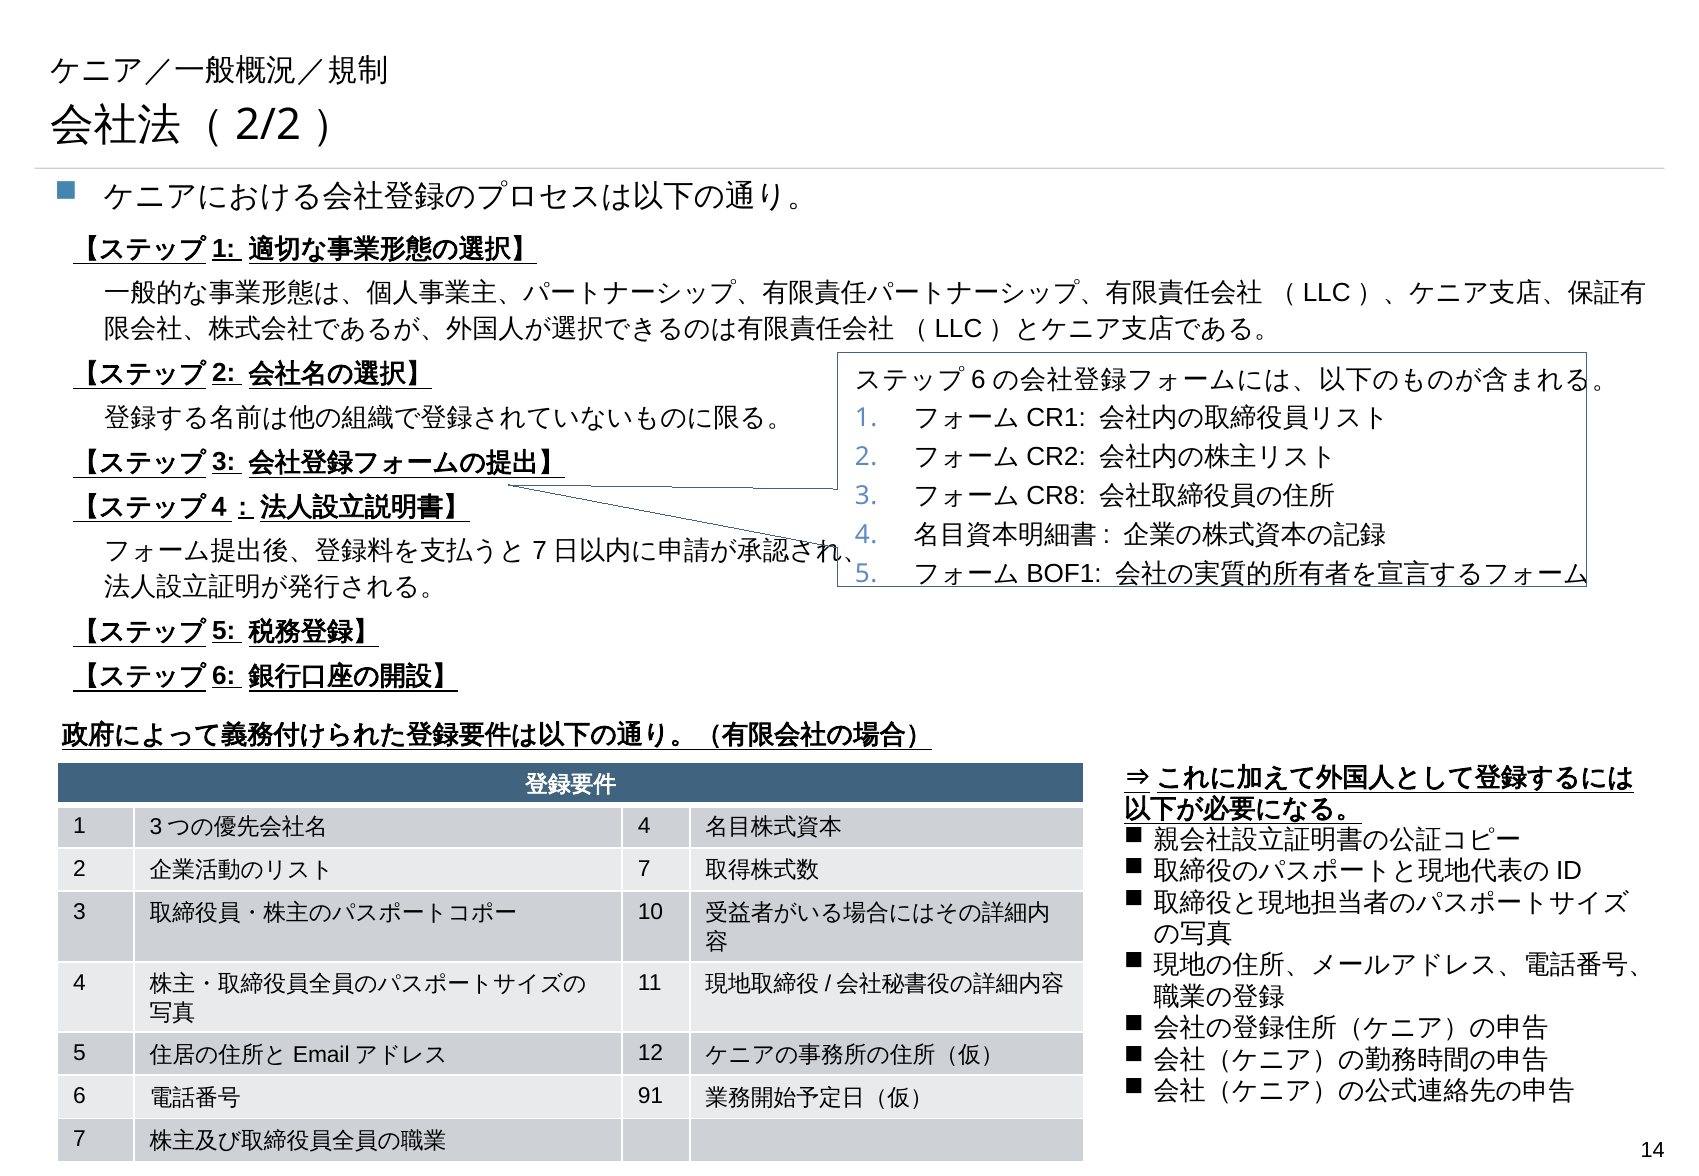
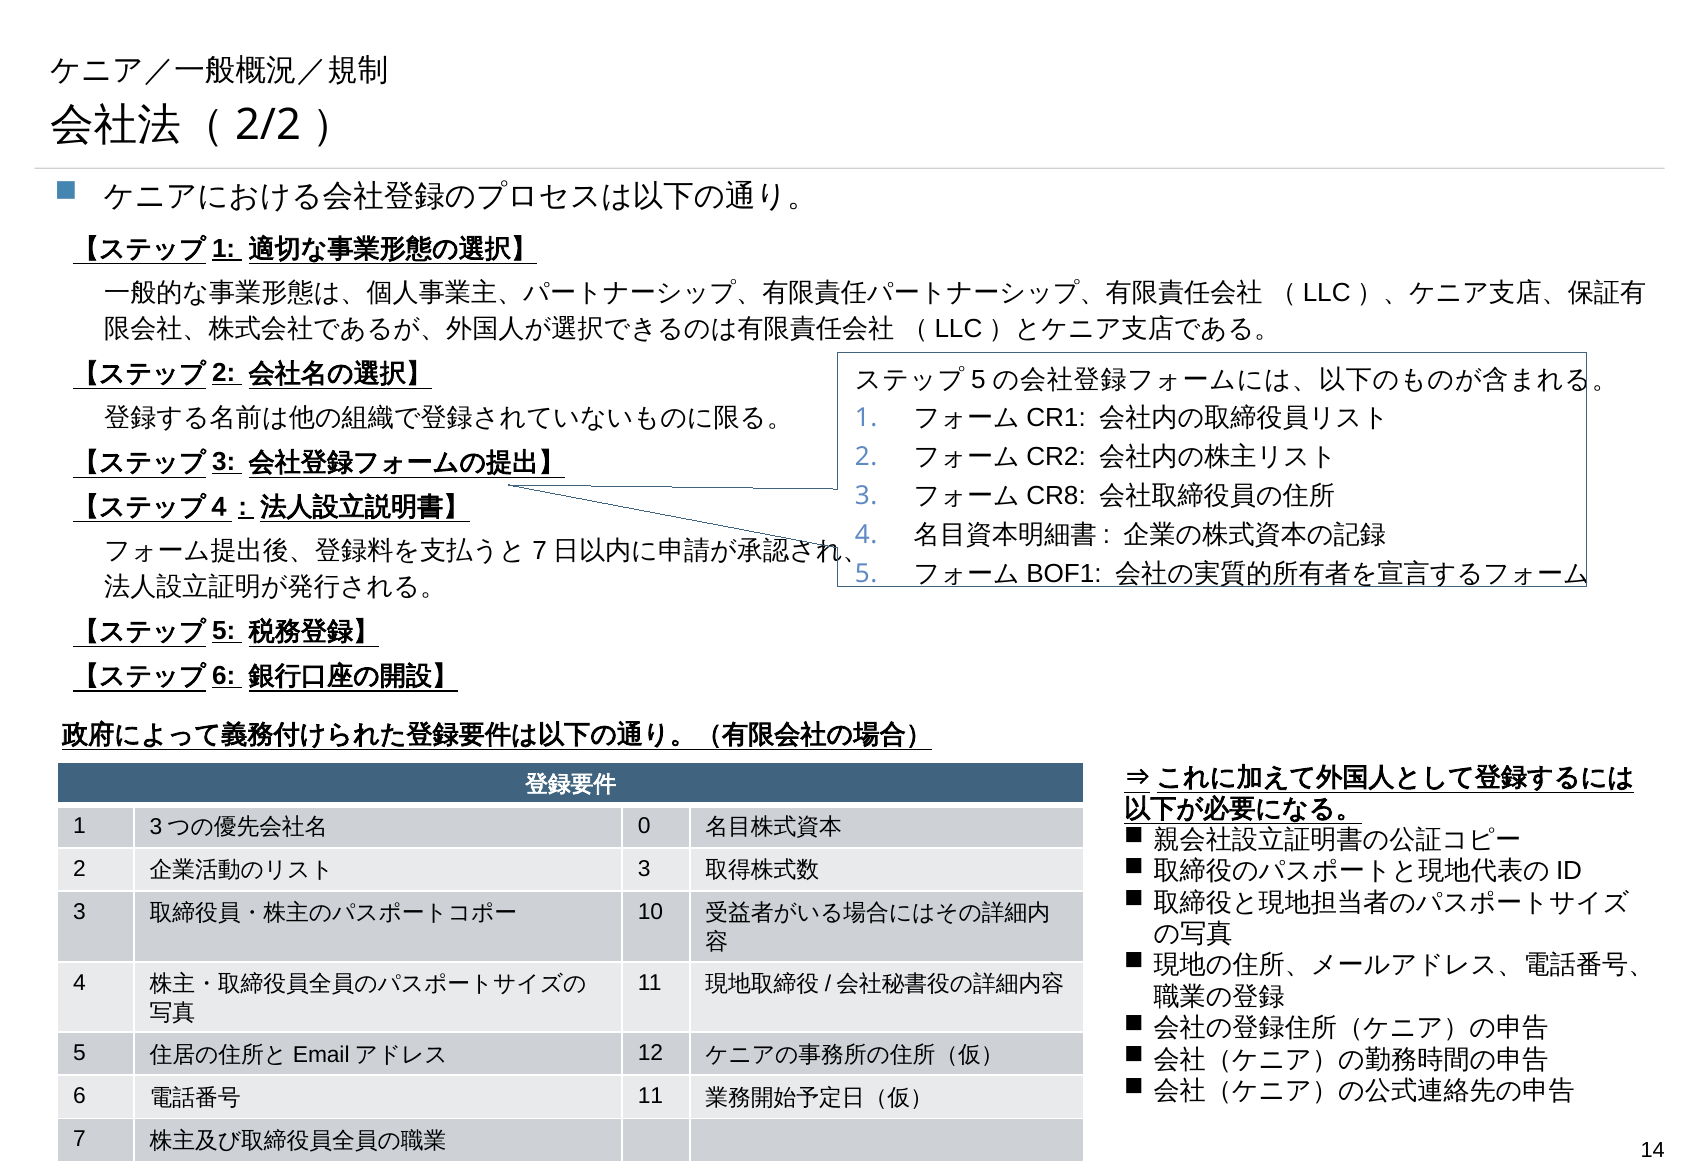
6 at (978, 380): 6 -> 5
4 at (644, 826): 4 -> 0
7 at (644, 869): 7 -> 3
91 at (651, 1096): 91 -> 11
